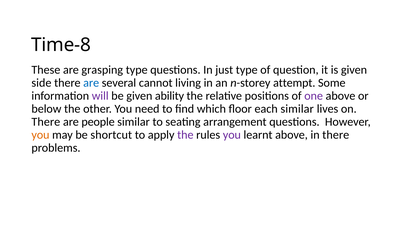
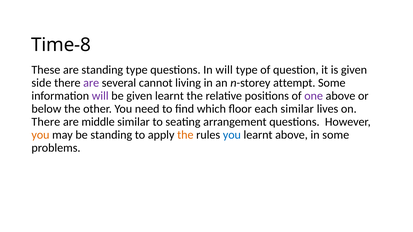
are grasping: grasping -> standing
In just: just -> will
are at (91, 83) colour: blue -> purple
given ability: ability -> learnt
people: people -> middle
be shortcut: shortcut -> standing
the at (185, 135) colour: purple -> orange
you at (232, 135) colour: purple -> blue
in there: there -> some
